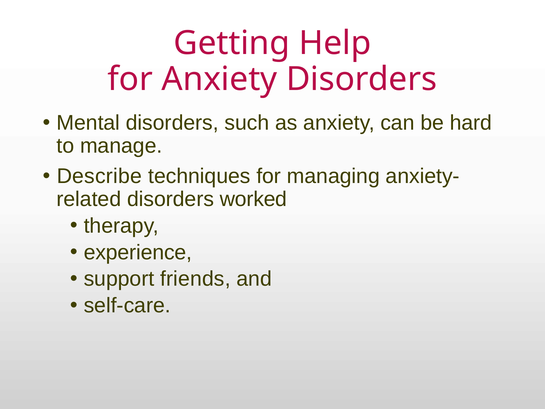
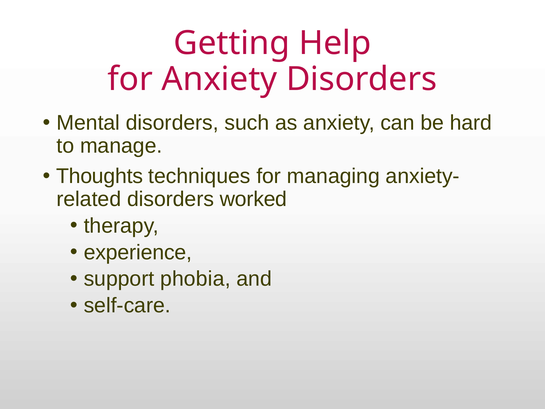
Describe: Describe -> Thoughts
friends: friends -> phobia
